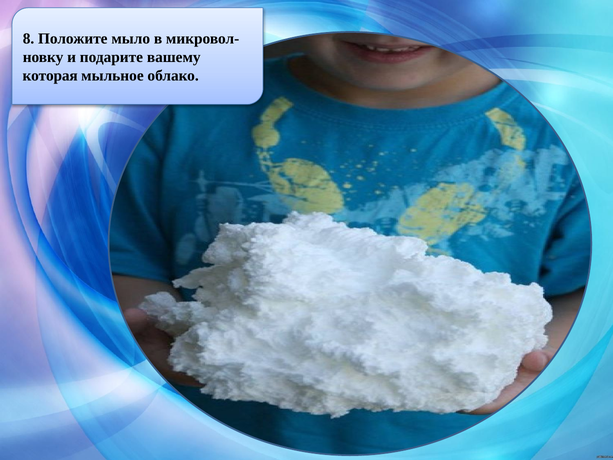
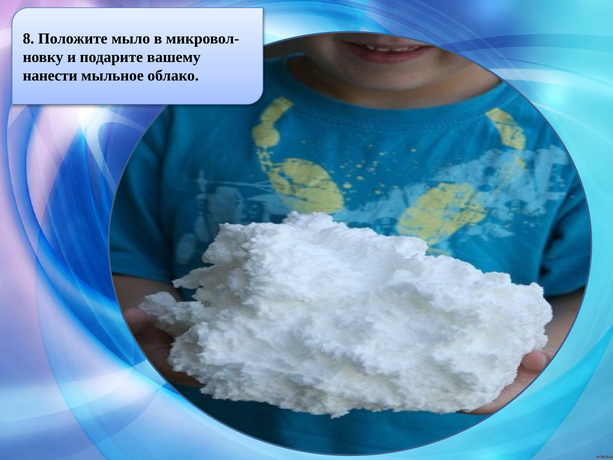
которая: которая -> нанести
